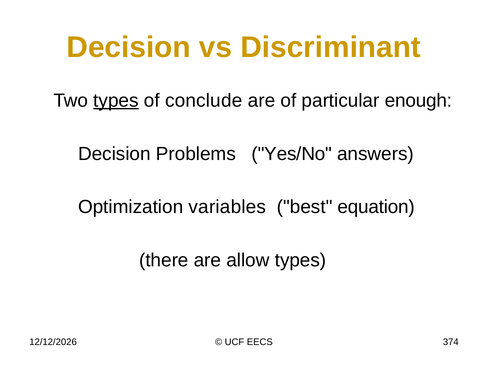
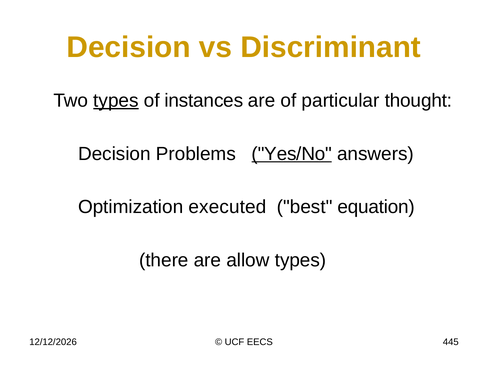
conclude: conclude -> instances
enough: enough -> thought
Yes/No underline: none -> present
variables: variables -> executed
374: 374 -> 445
